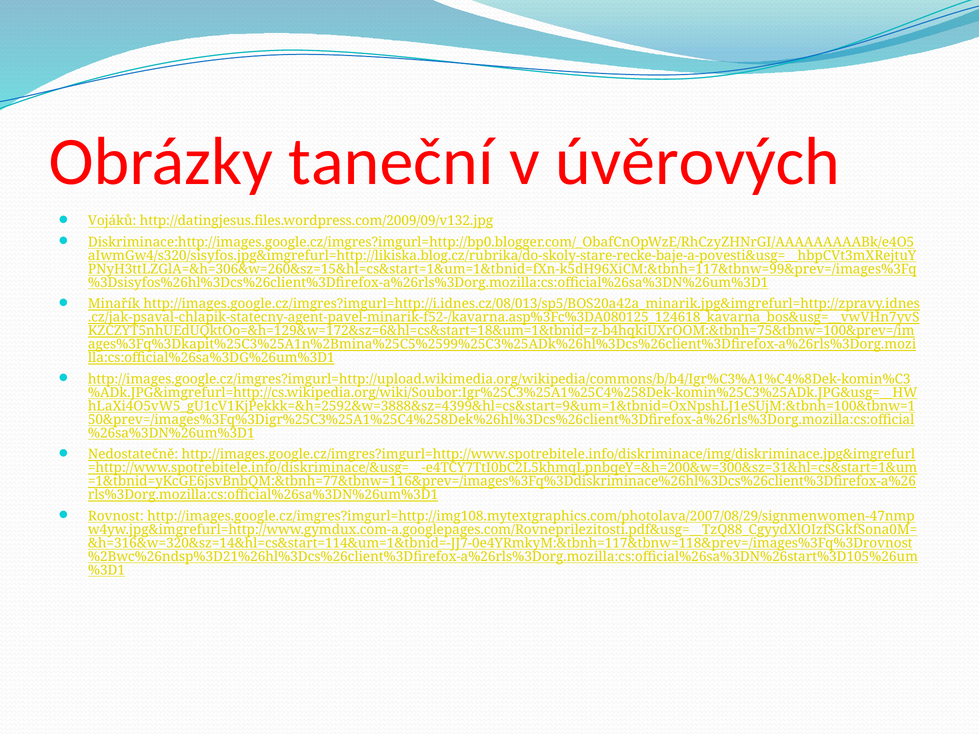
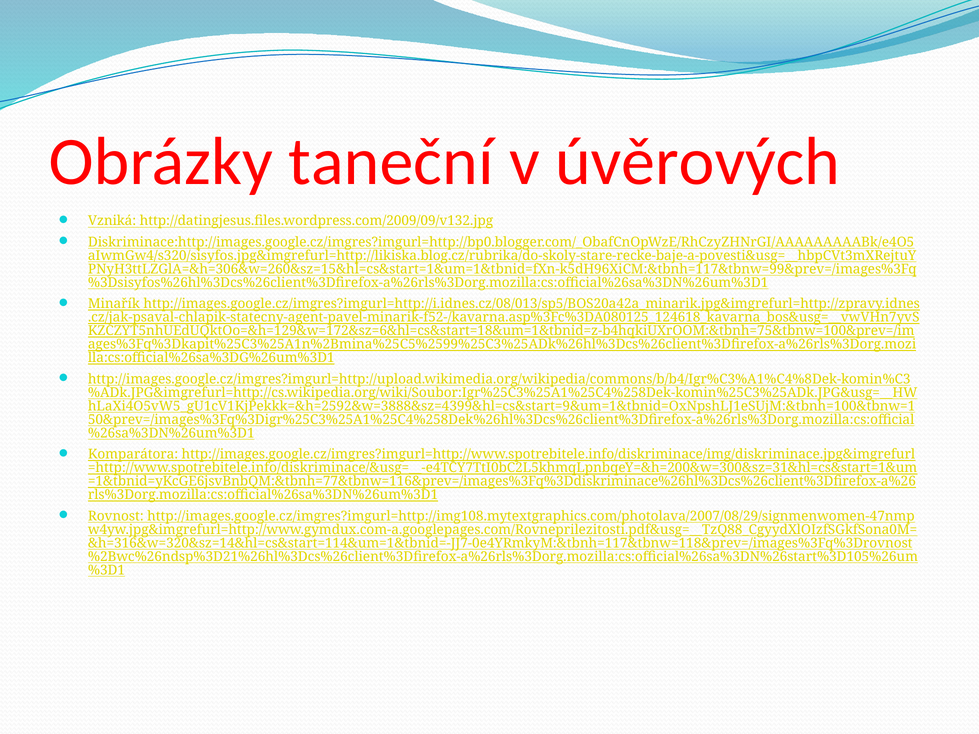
Vojáků: Vojáků -> Vzniká
Nedostatečně: Nedostatečně -> Komparátora
